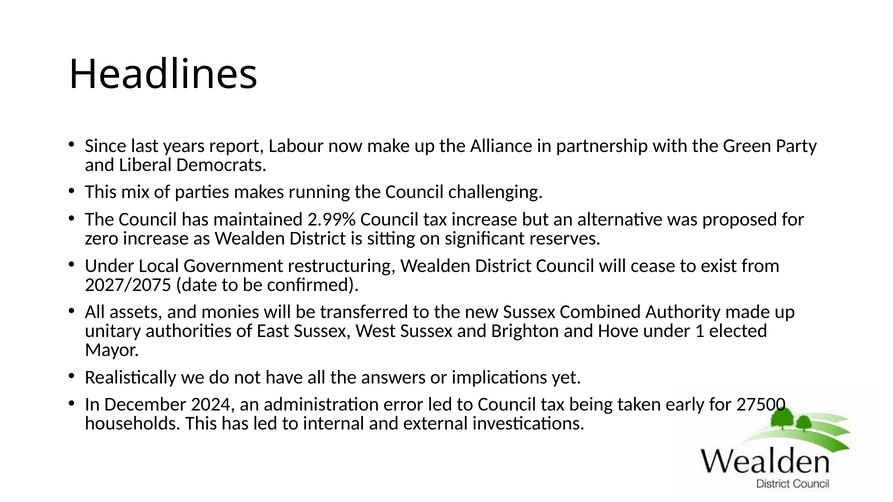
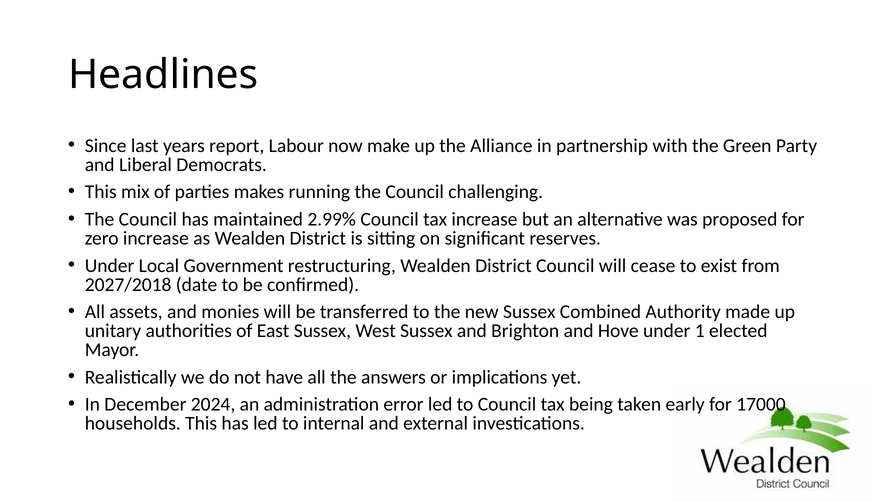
2027/2075: 2027/2075 -> 2027/2018
27500: 27500 -> 17000
